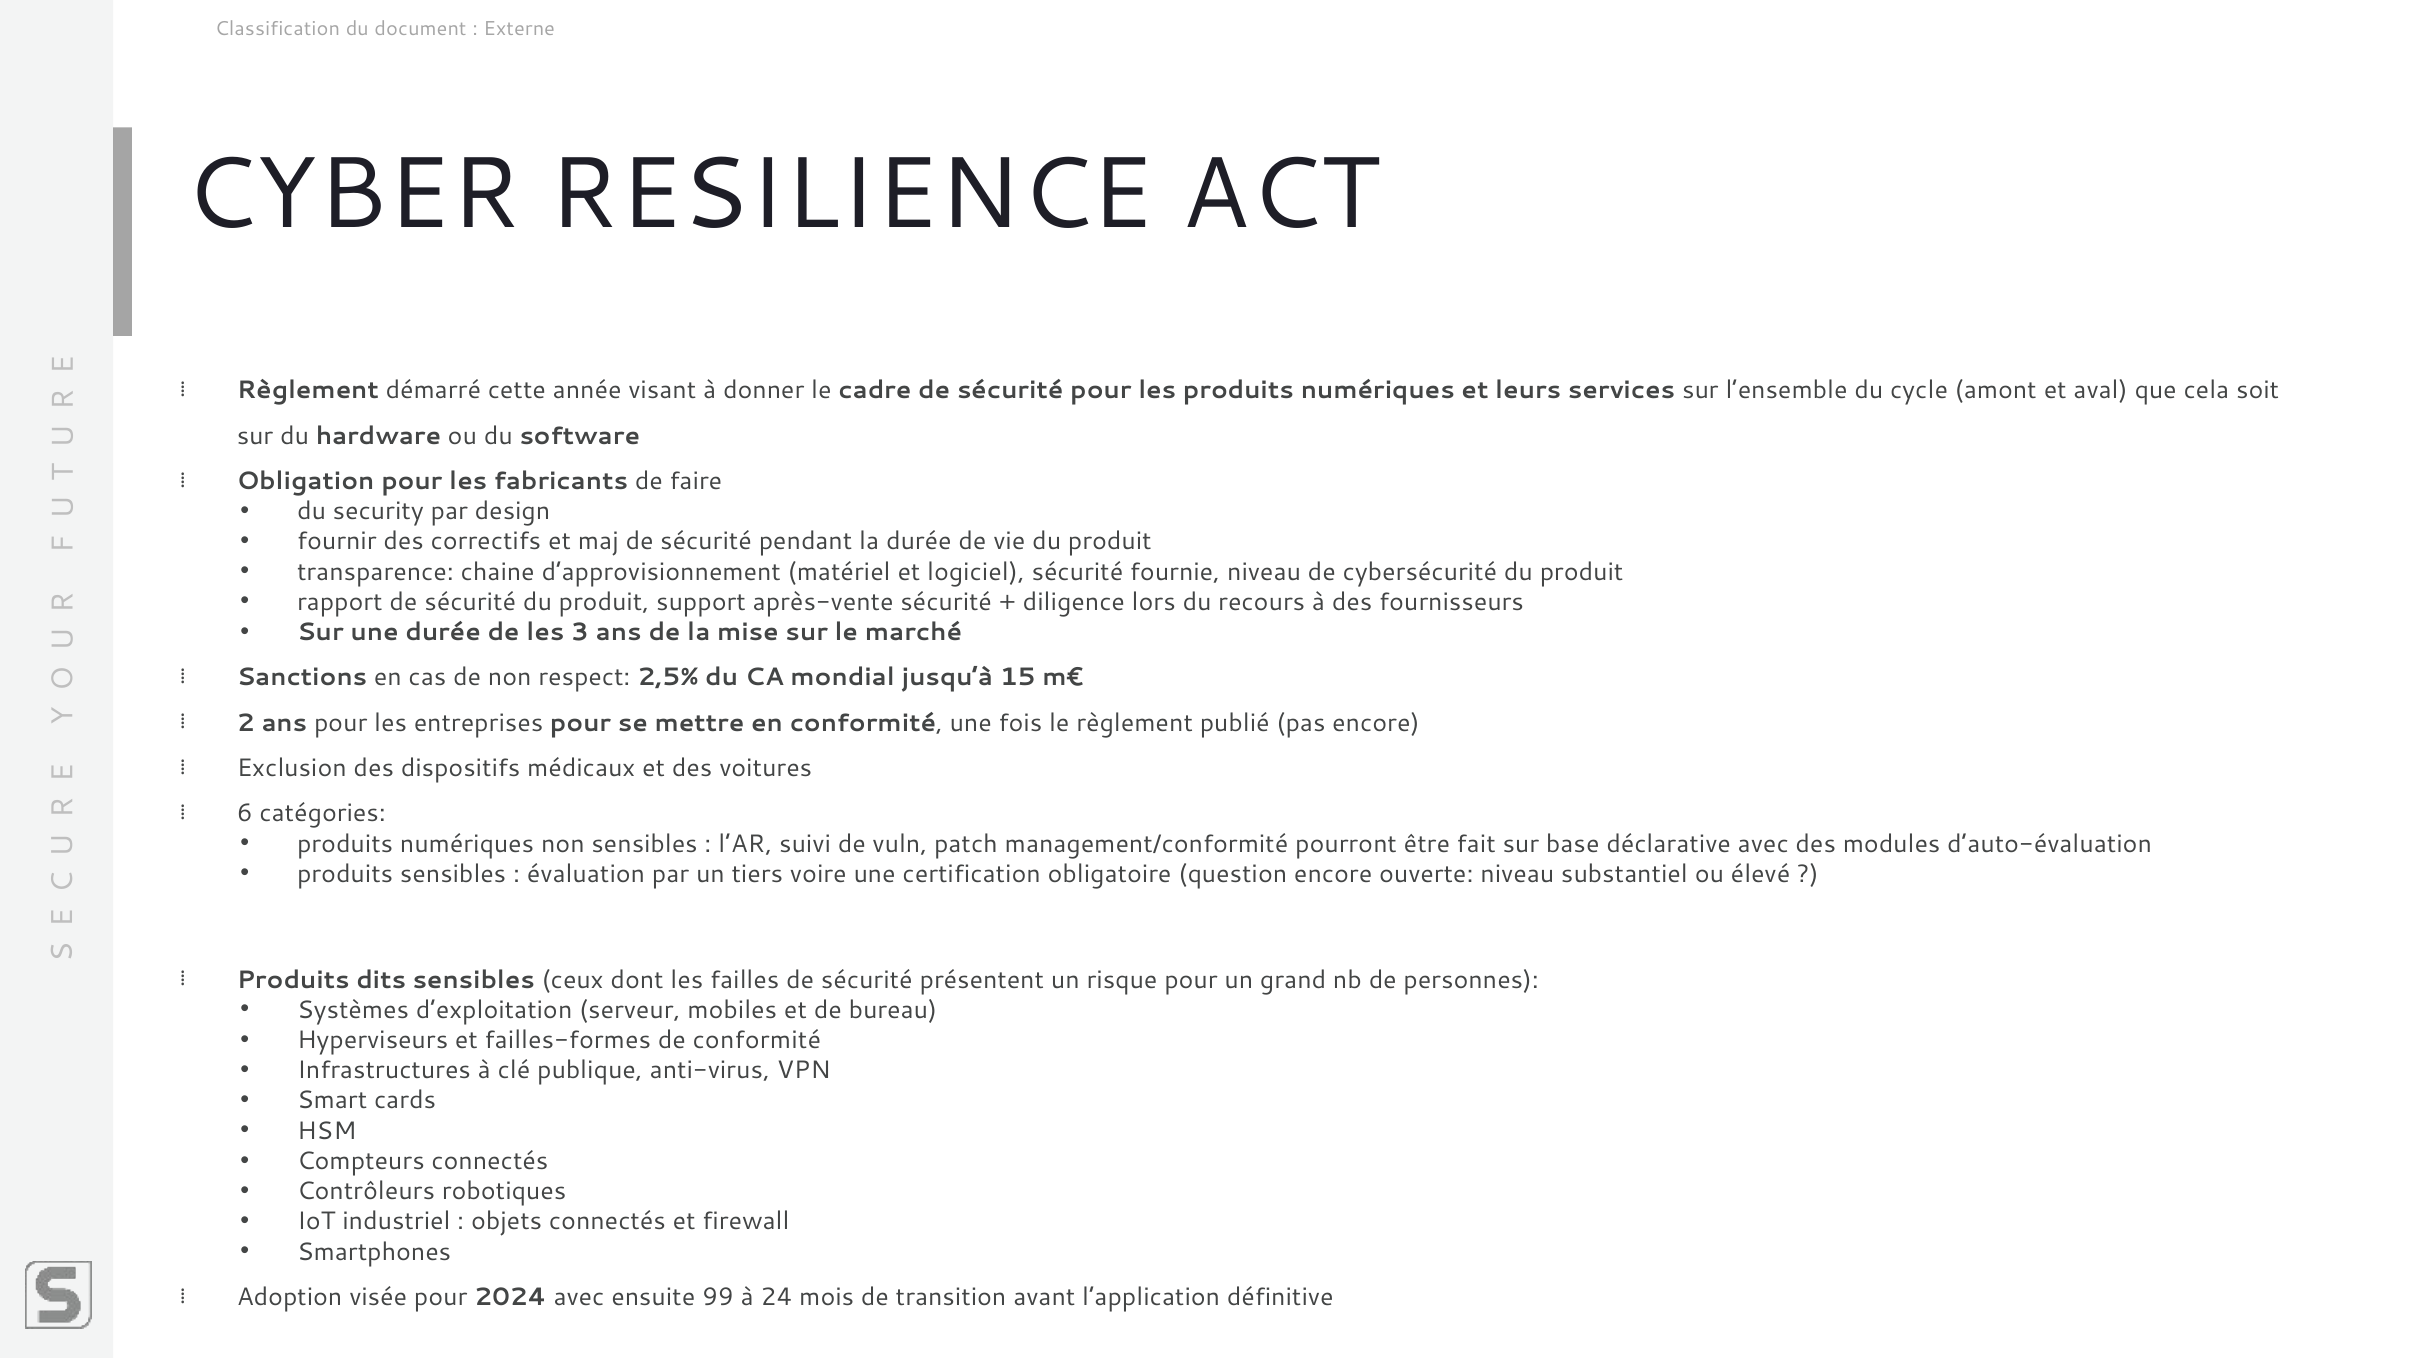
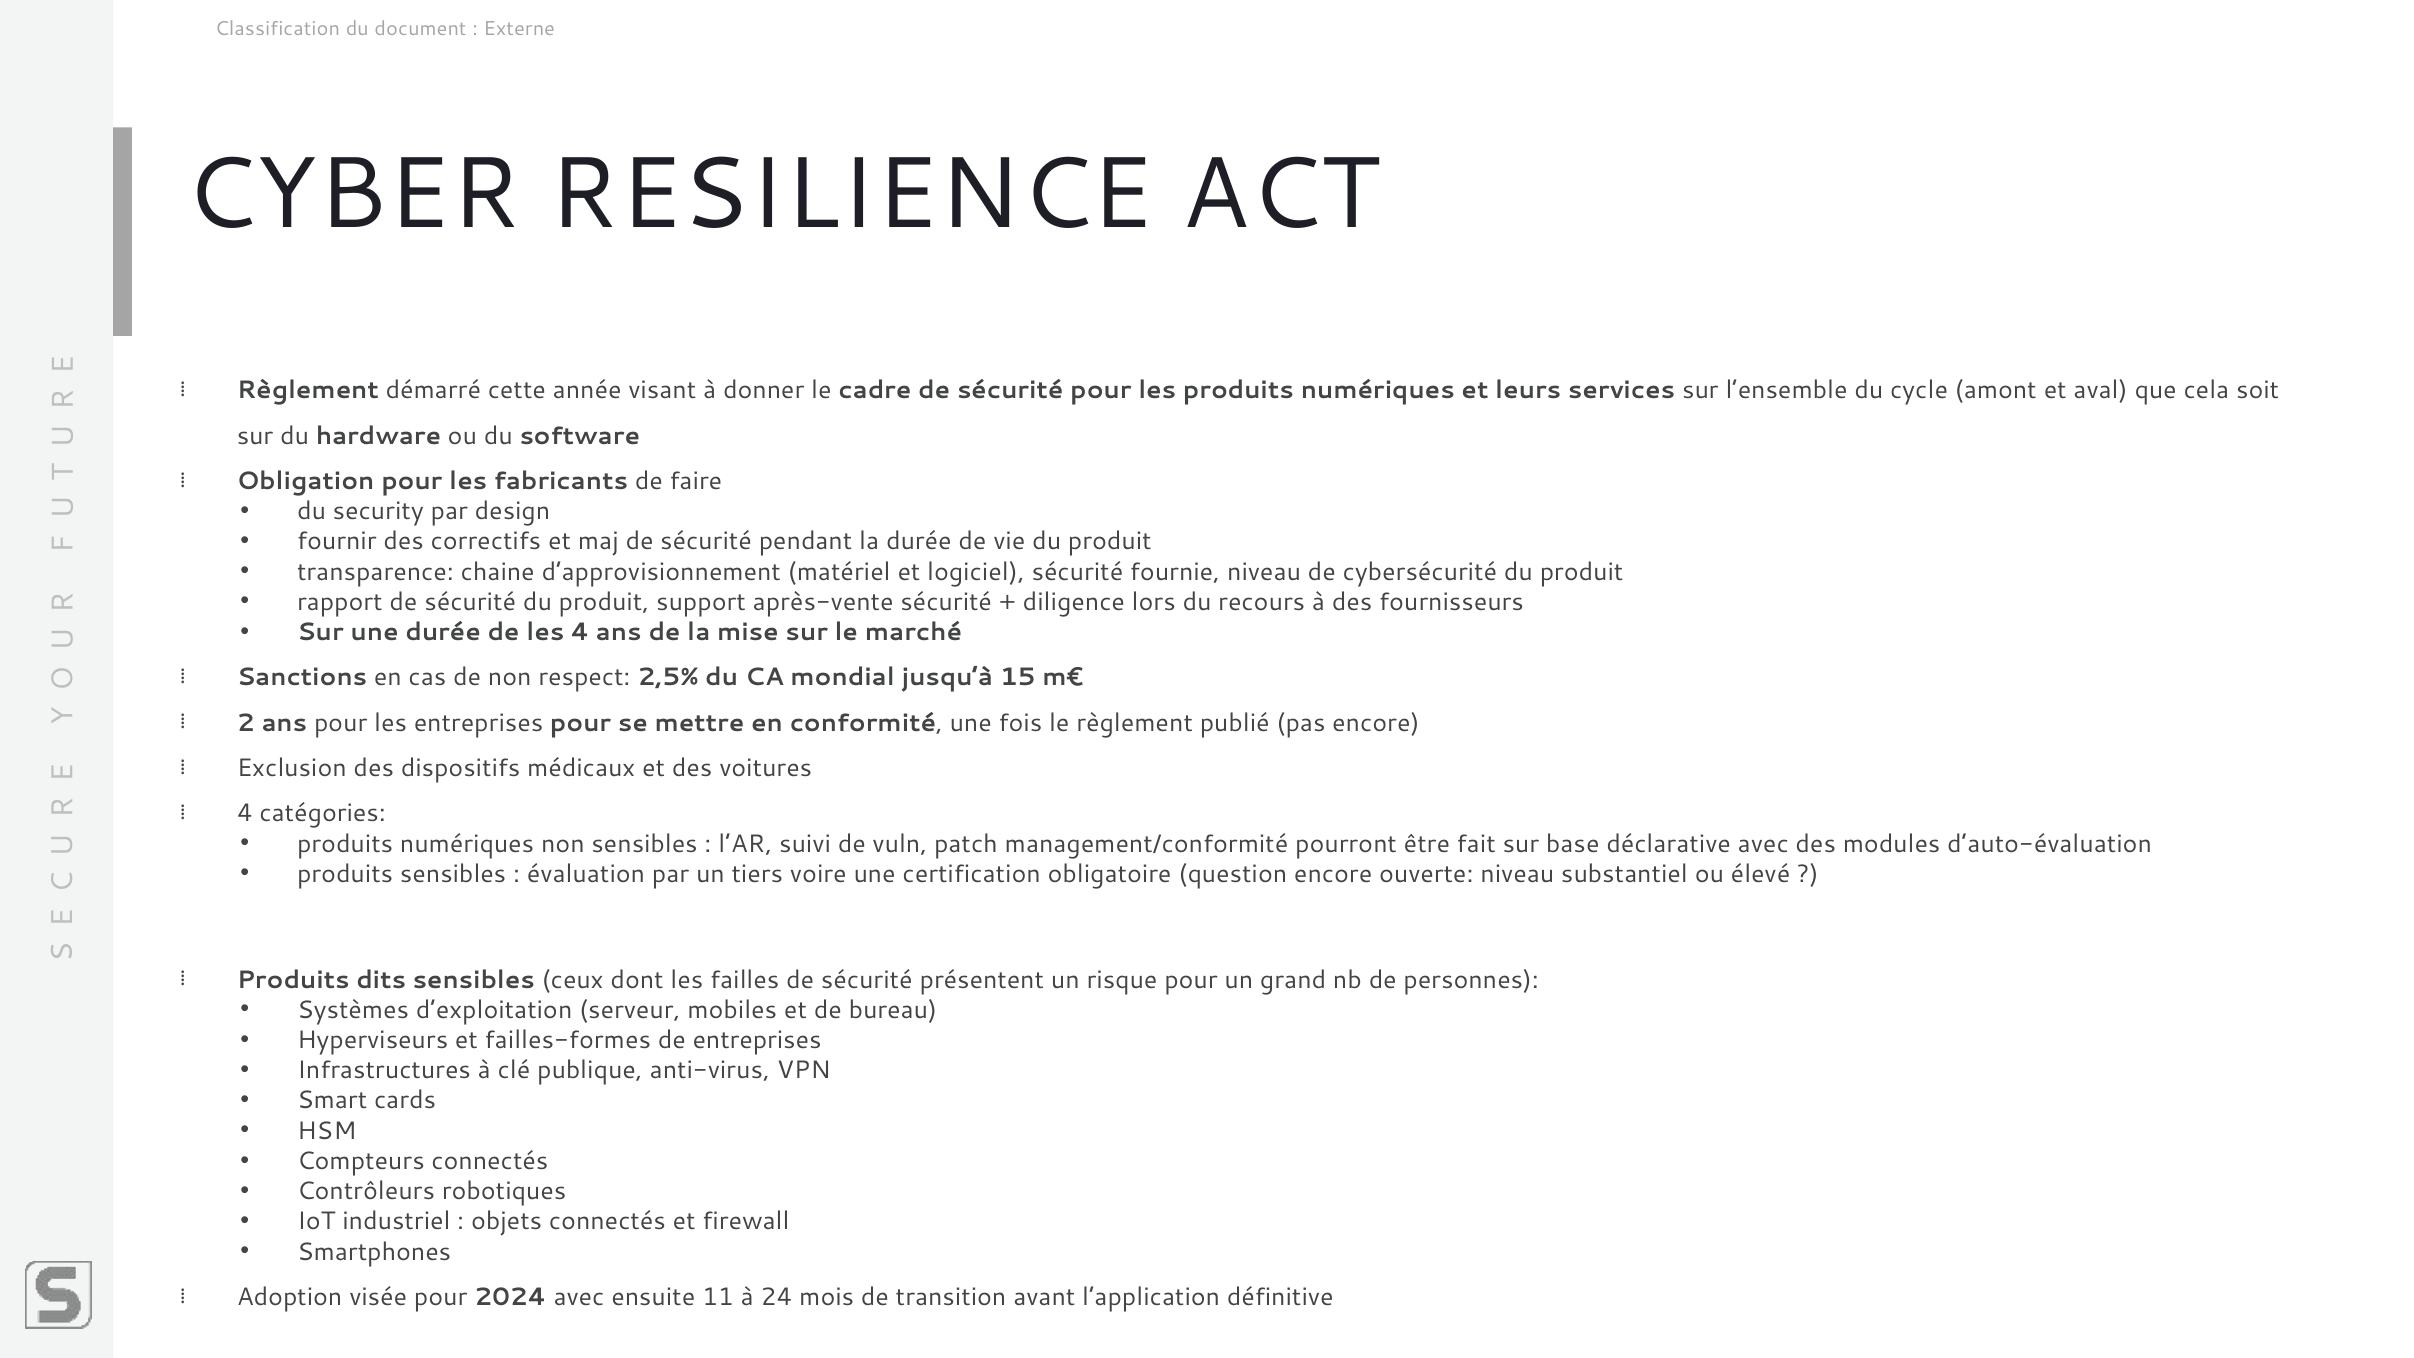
les 3: 3 -> 4
6 at (245, 813): 6 -> 4
de conformité: conformité -> entreprises
99: 99 -> 11
